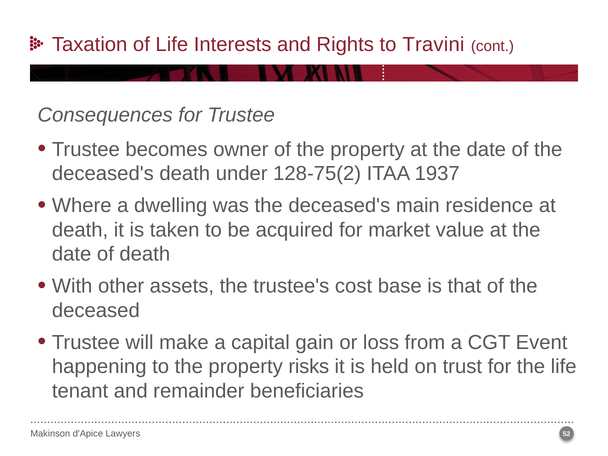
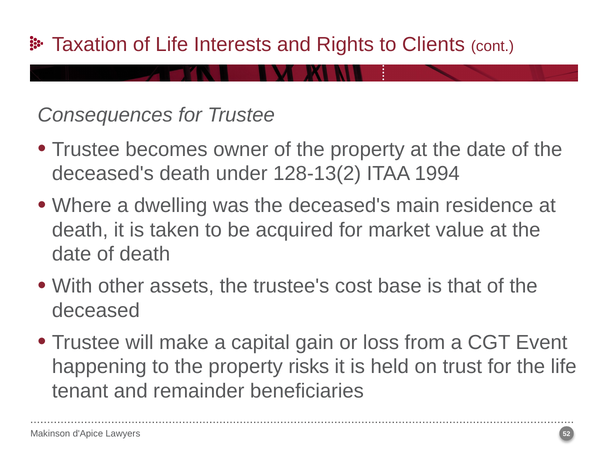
Travini: Travini -> Clients
128-75(2: 128-75(2 -> 128-13(2
1937: 1937 -> 1994
